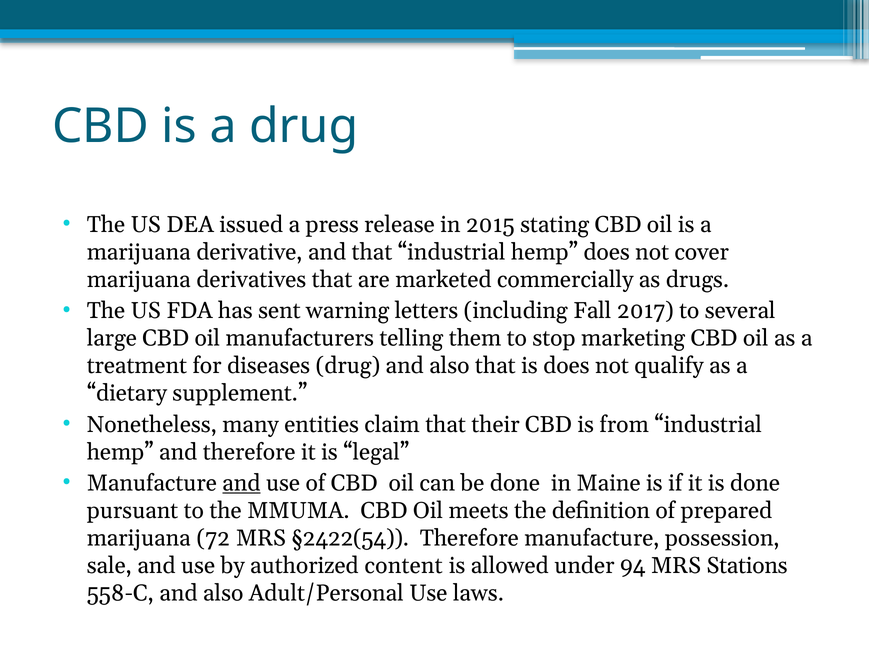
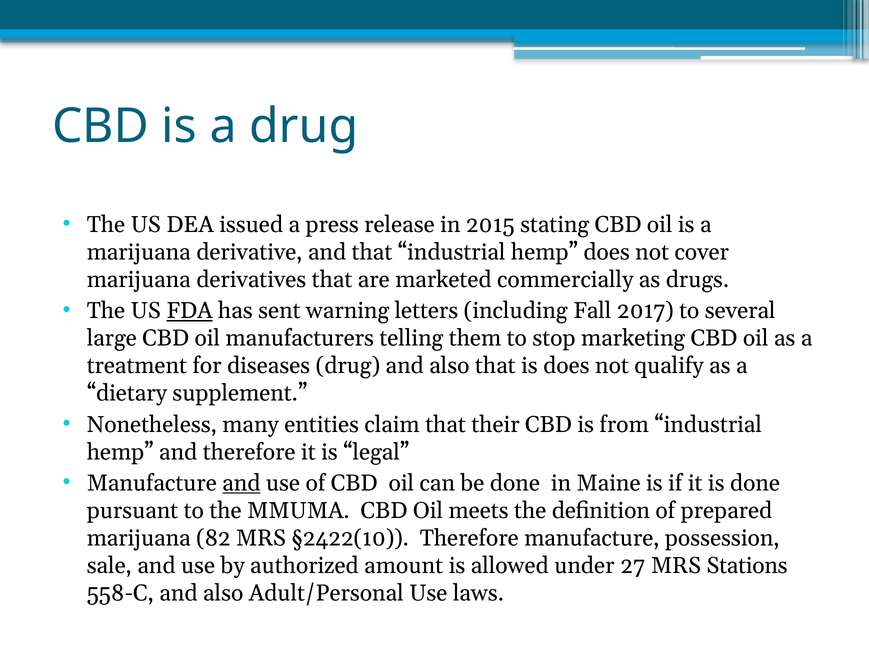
FDA underline: none -> present
72: 72 -> 82
§2422(54: §2422(54 -> §2422(10
content: content -> amount
94: 94 -> 27
